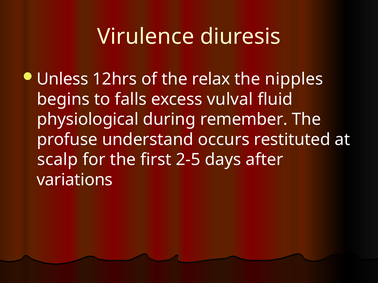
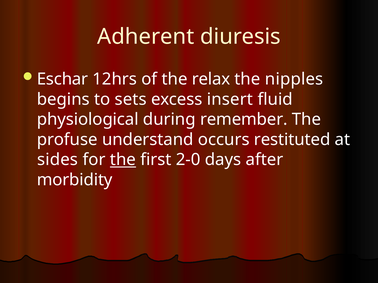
Virulence: Virulence -> Adherent
Unless: Unless -> Eschar
falls: falls -> sets
vulval: vulval -> insert
scalp: scalp -> sides
the at (123, 160) underline: none -> present
2-5: 2-5 -> 2-0
variations: variations -> morbidity
